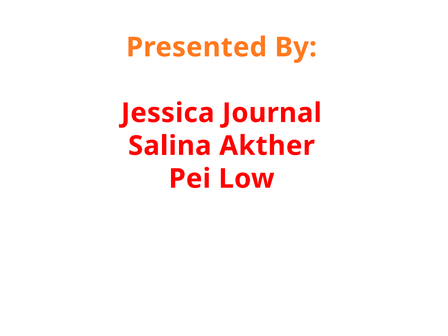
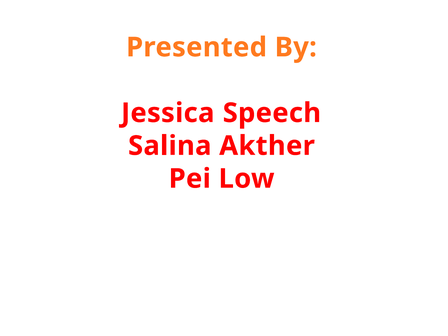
Journal: Journal -> Speech
